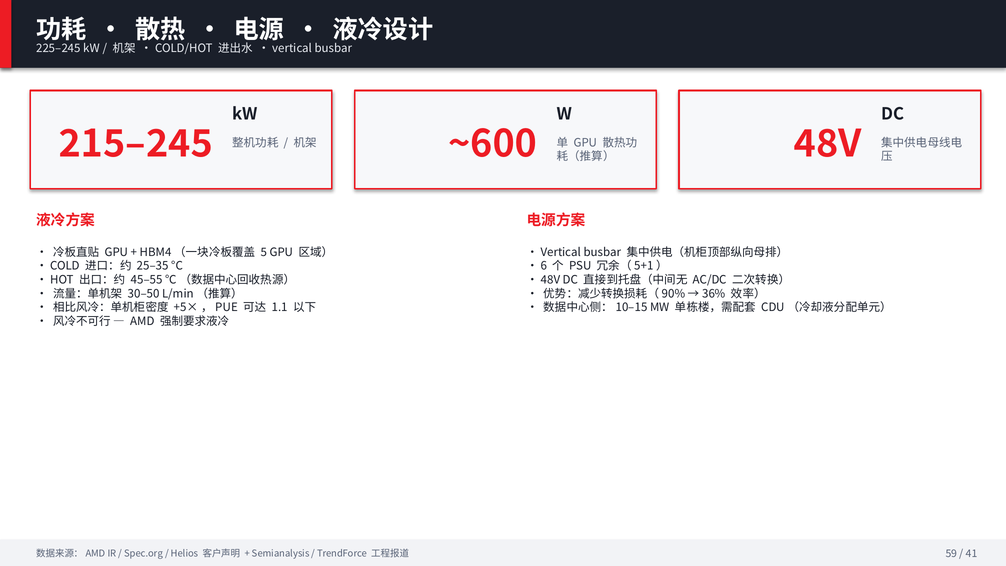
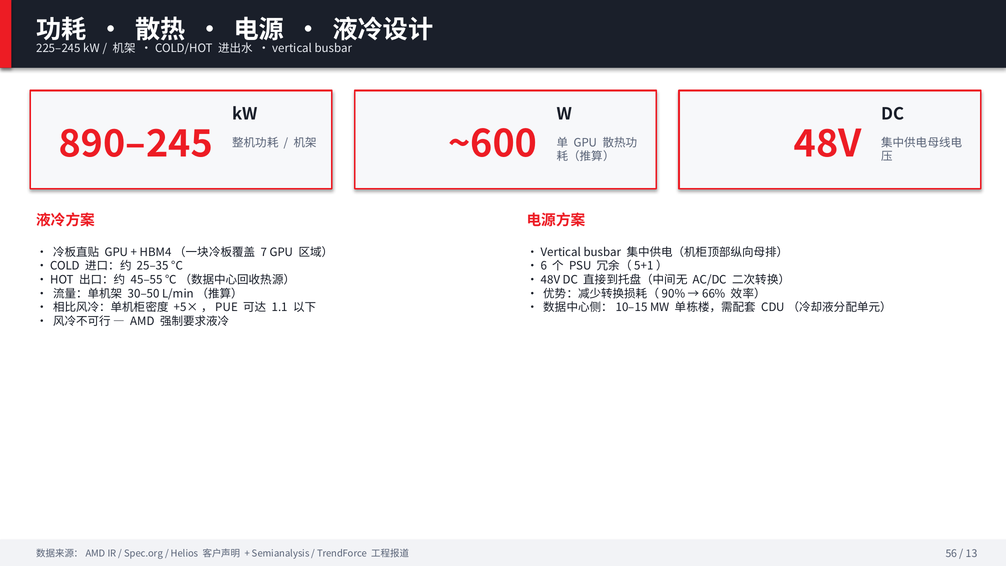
215–245: 215–245 -> 890–245
5: 5 -> 7
36%: 36% -> 66%
59: 59 -> 56
41: 41 -> 13
